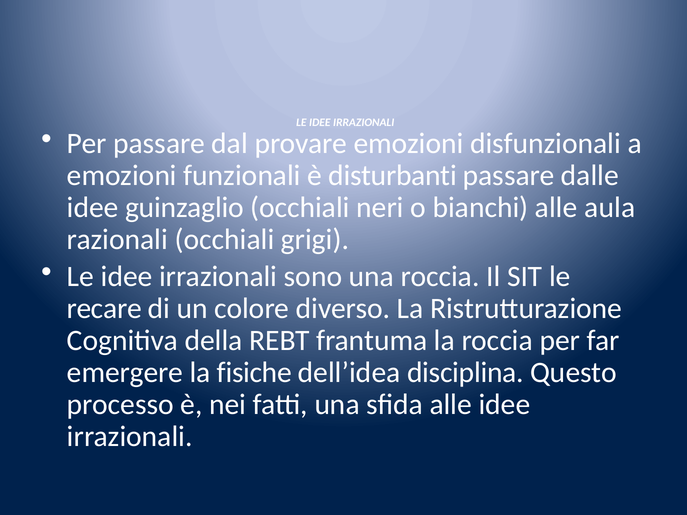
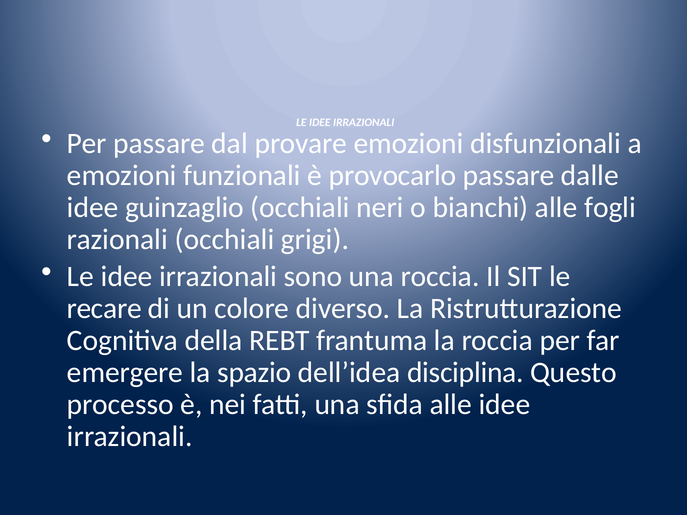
disturbanti: disturbanti -> provocarlo
aula: aula -> fogli
fisiche: fisiche -> spazio
